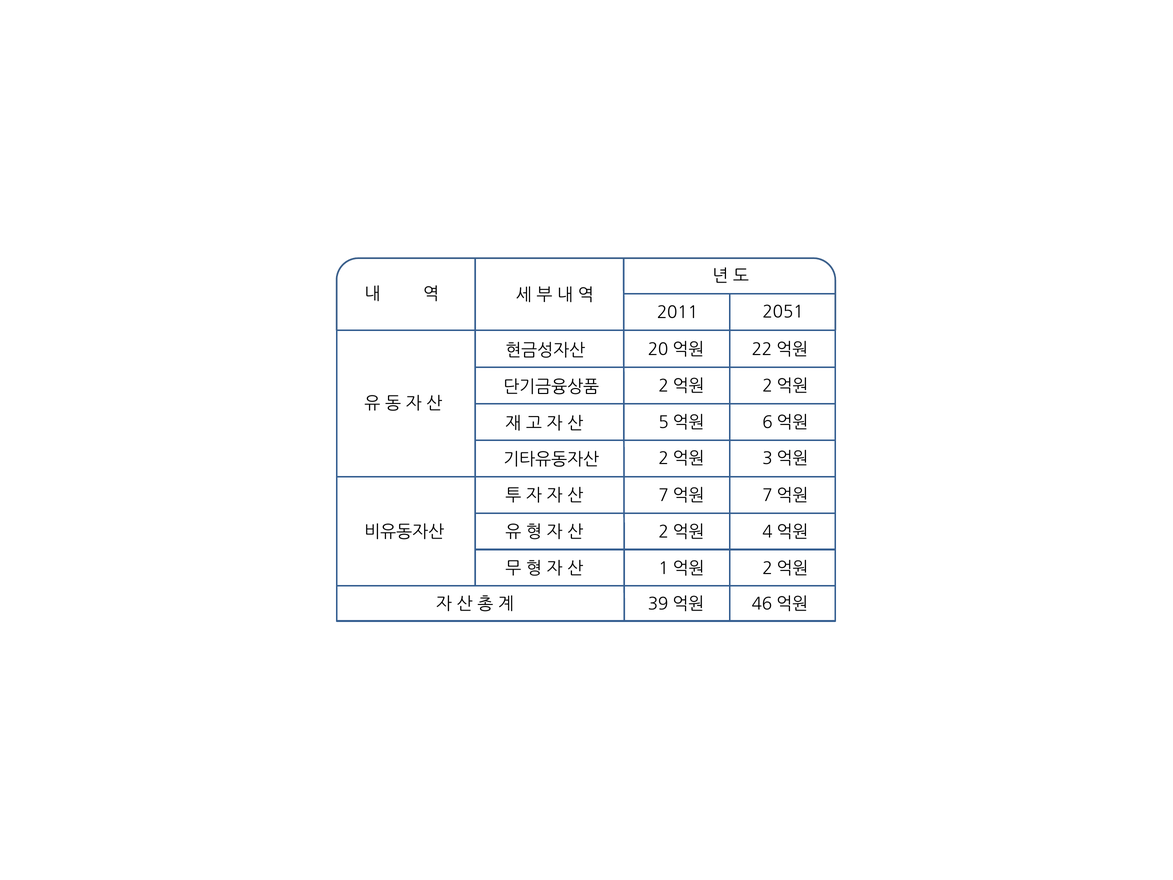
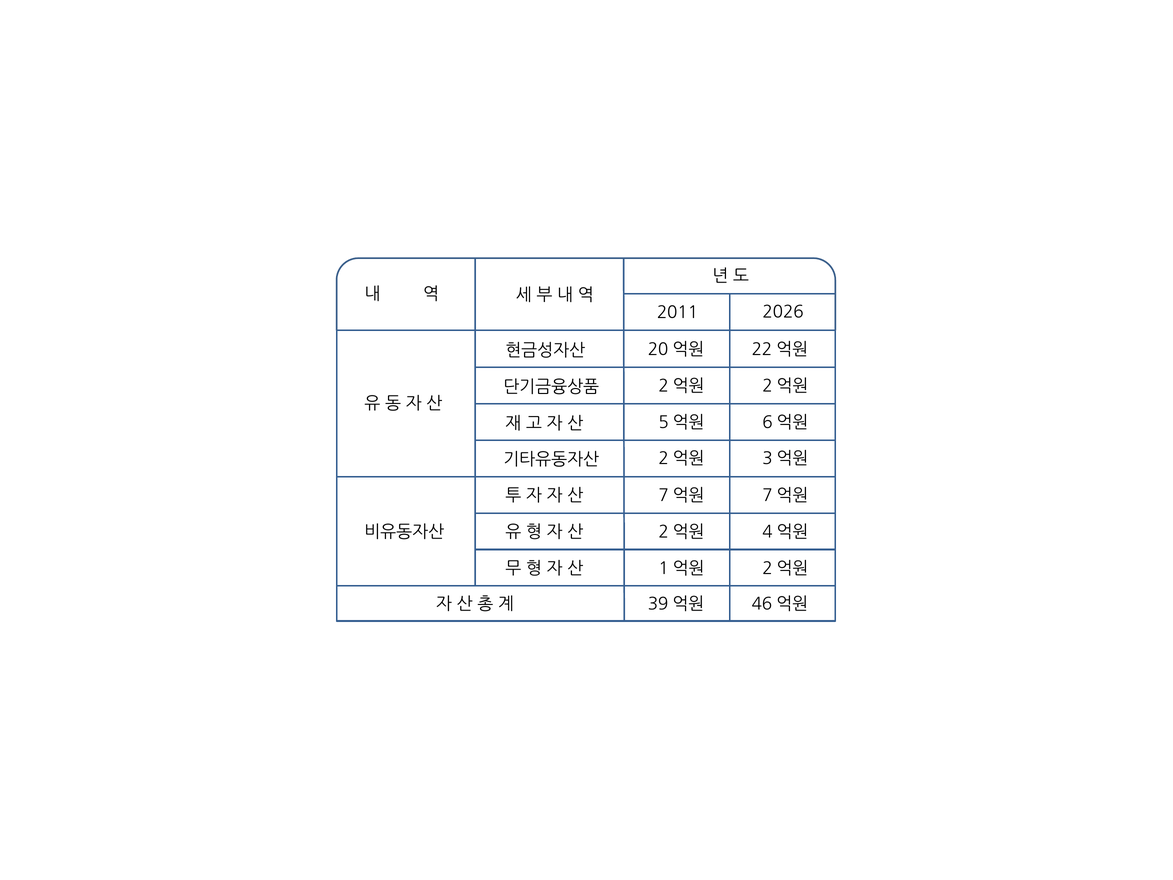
2051: 2051 -> 2026
